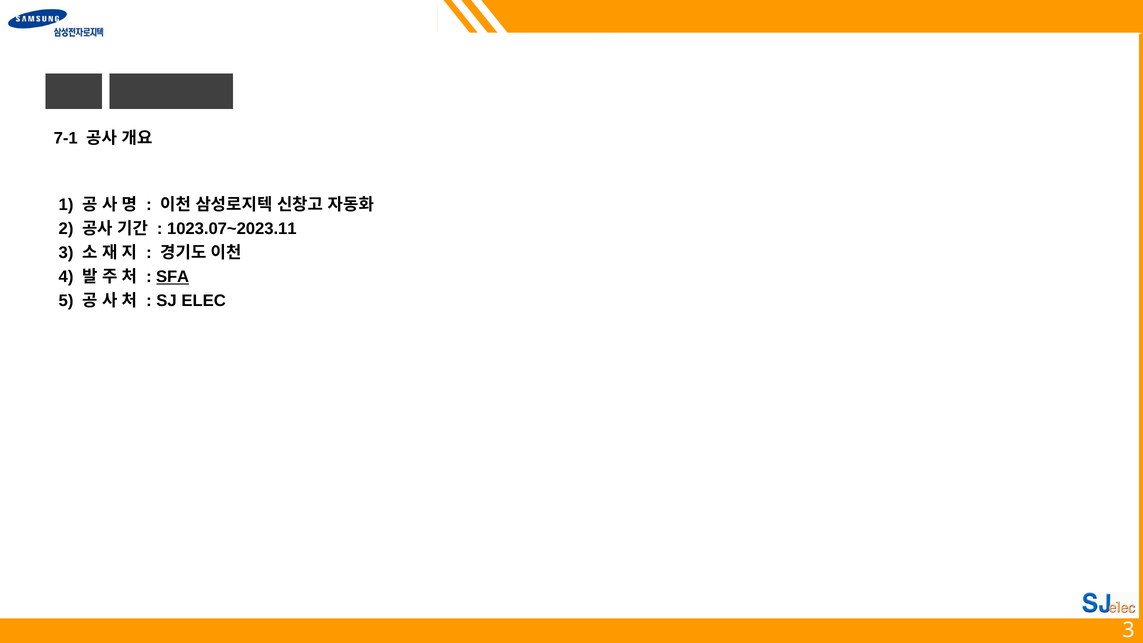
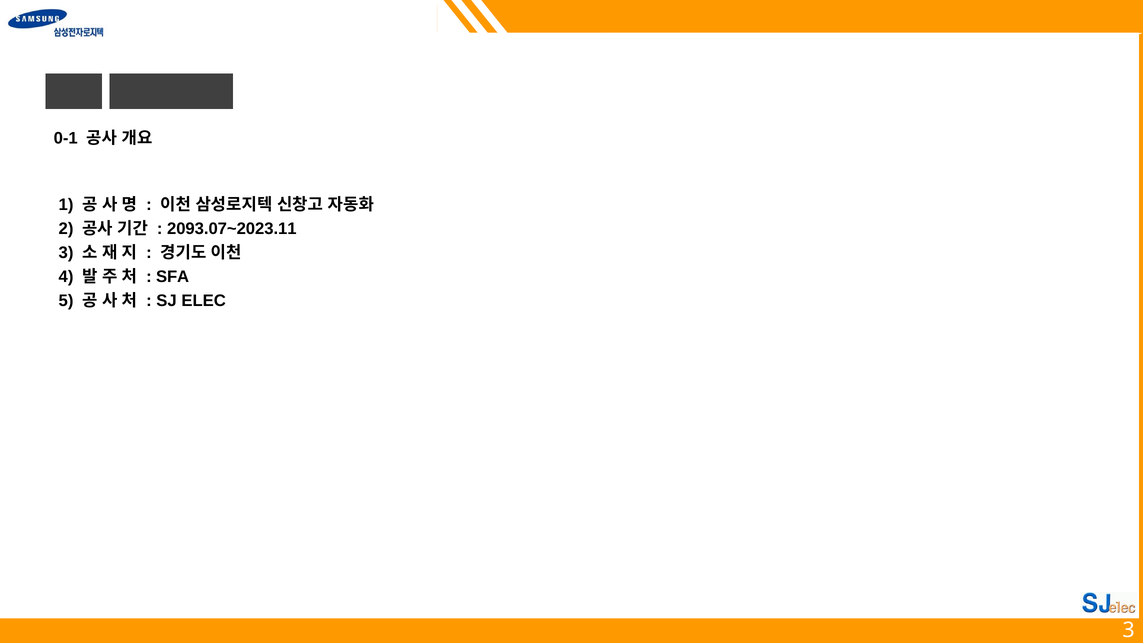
7-1: 7-1 -> 0-1
1023.07~2023.11: 1023.07~2023.11 -> 2093.07~2023.11
SFA underline: present -> none
